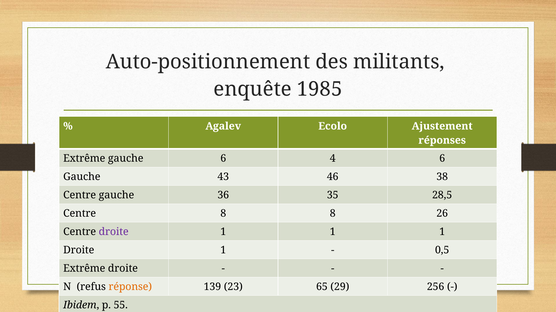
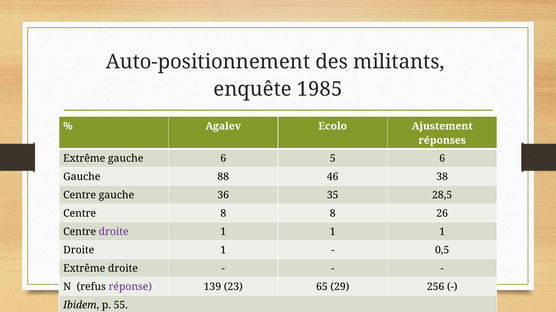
4: 4 -> 5
43: 43 -> 88
réponse colour: orange -> purple
